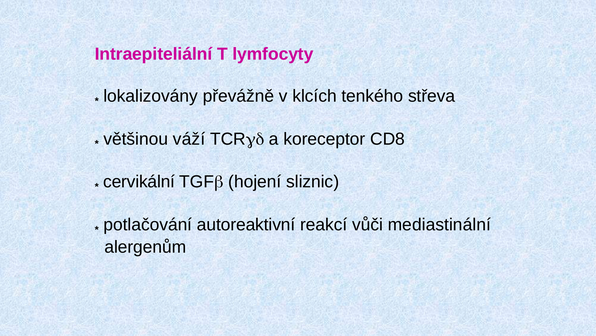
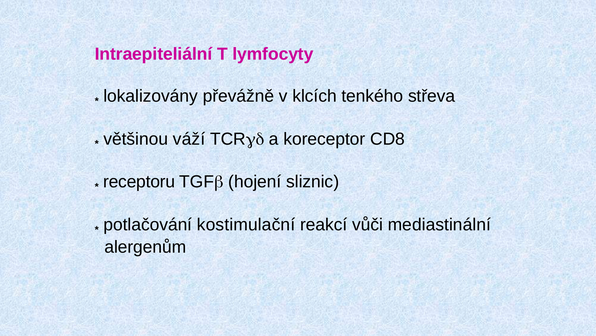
cervikální: cervikální -> receptoru
autoreaktivní: autoreaktivní -> kostimulační
